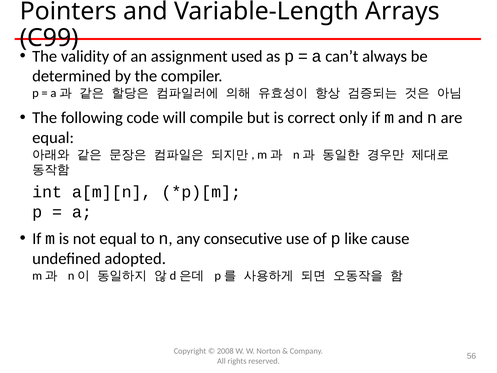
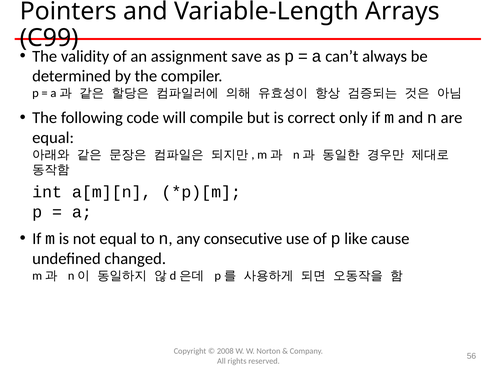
used: used -> save
adopted: adopted -> changed
